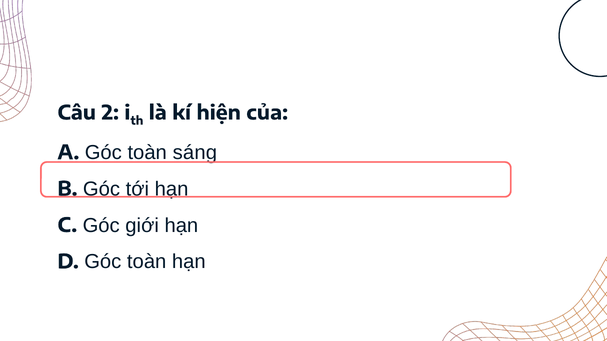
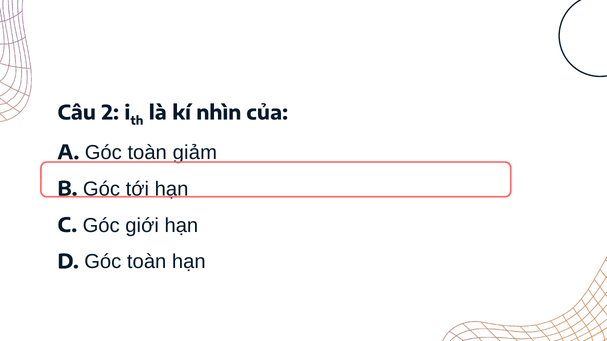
hiện: hiện -> nhìn
sáng: sáng -> giảm
